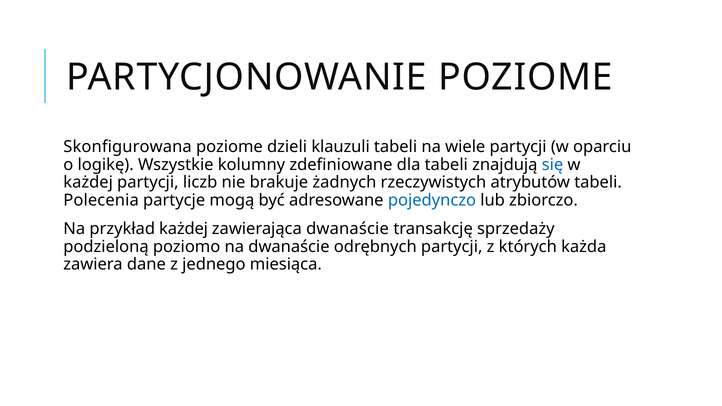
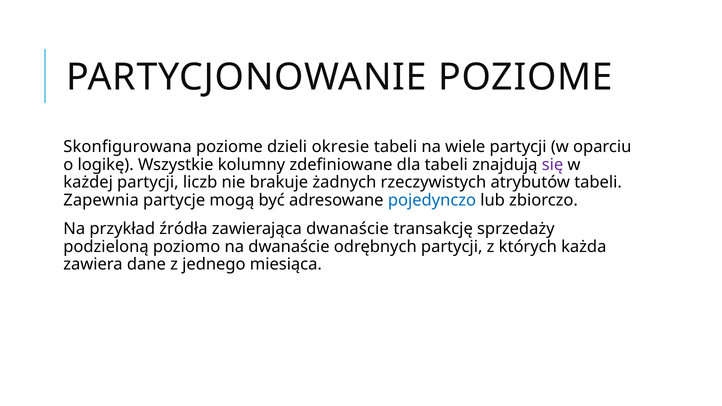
klauzuli: klauzuli -> okresie
się colour: blue -> purple
Polecenia: Polecenia -> Zapewnia
przykład każdej: każdej -> źródła
